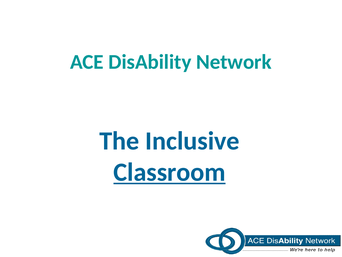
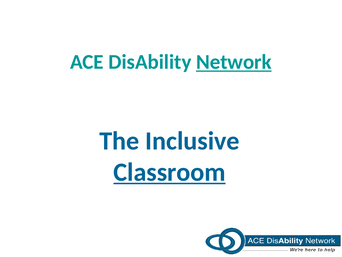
Network underline: none -> present
